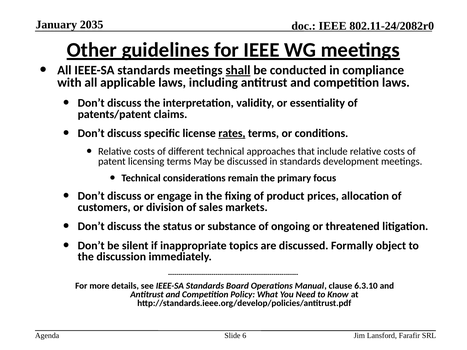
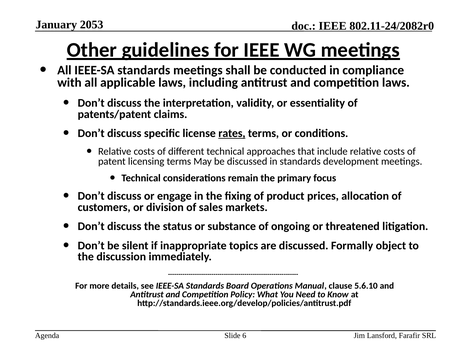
2035: 2035 -> 2053
shall underline: present -> none
6.3.10: 6.3.10 -> 5.6.10
